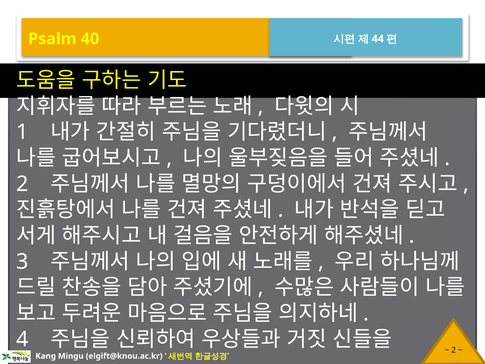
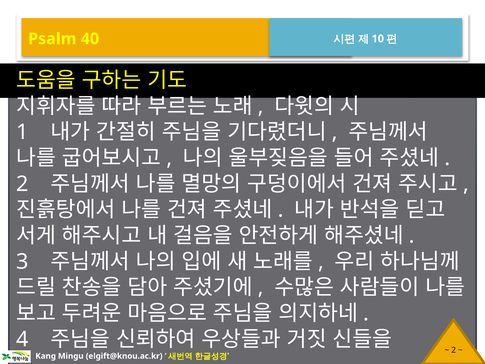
44: 44 -> 10
